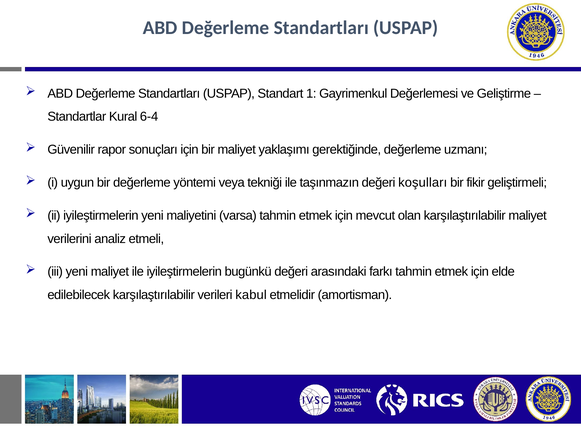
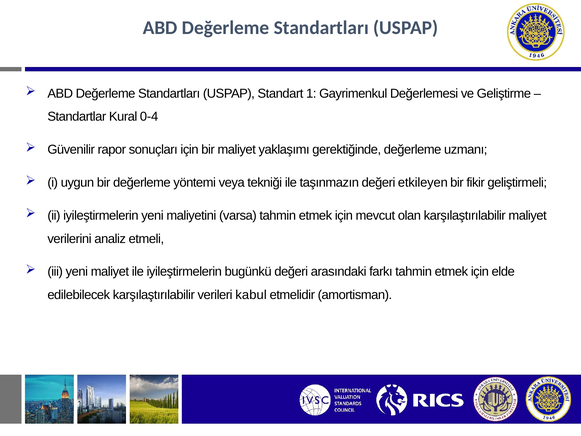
6-4: 6-4 -> 0-4
koşulları: koşulları -> etkileyen
